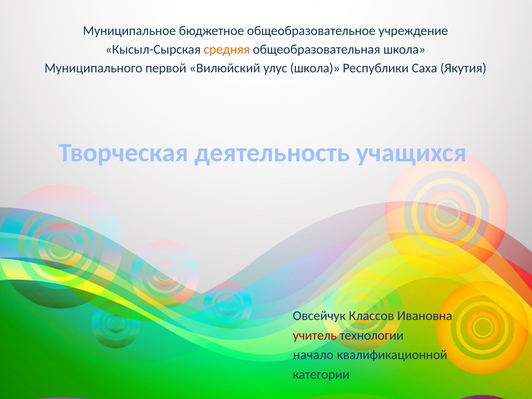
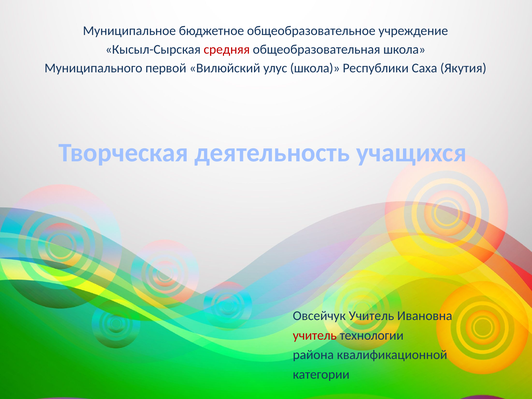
средняя colour: orange -> red
Овсейчук Классов: Классов -> Учитель
начало: начало -> района
